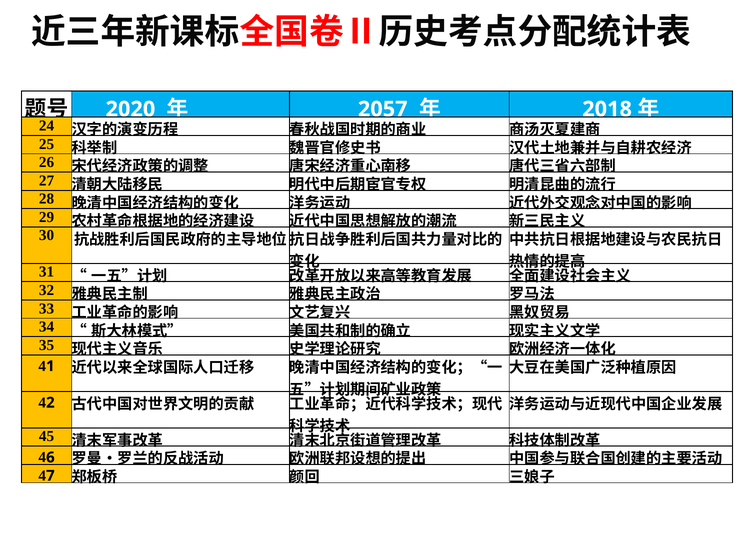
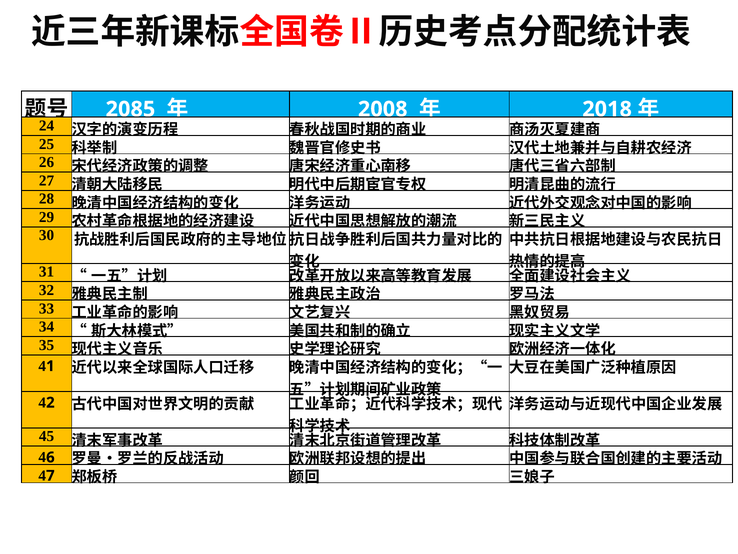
2020: 2020 -> 2085
2057: 2057 -> 2008
